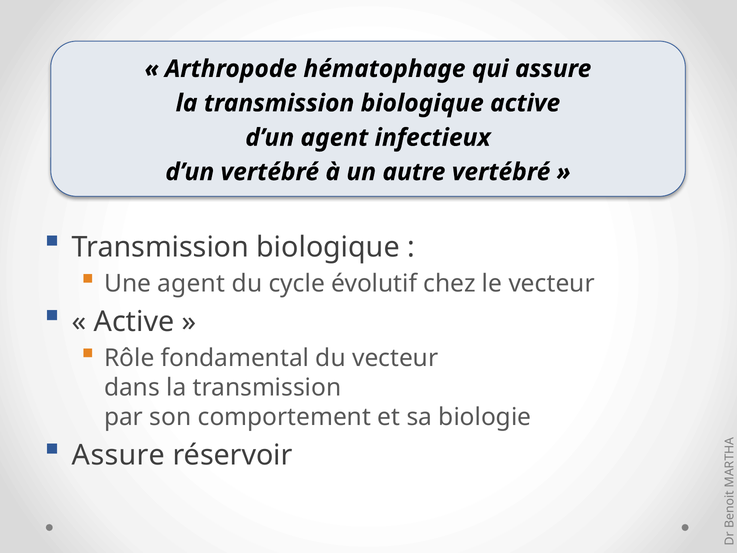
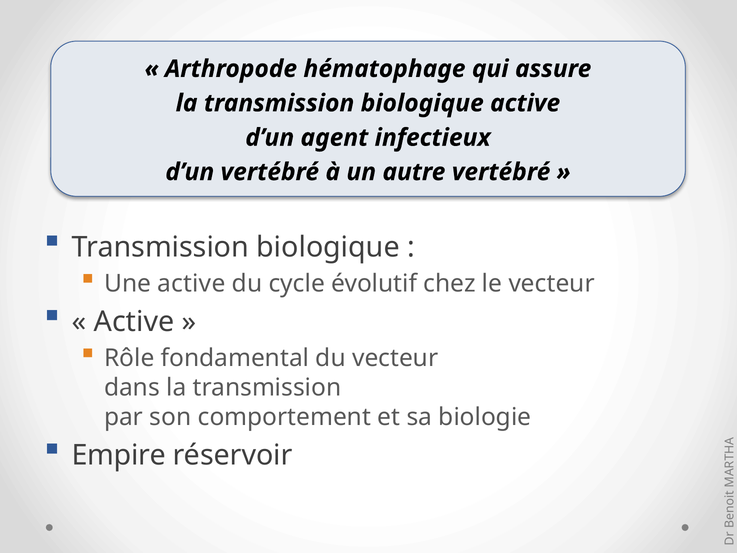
Une agent: agent -> active
Assure at (118, 455): Assure -> Empire
